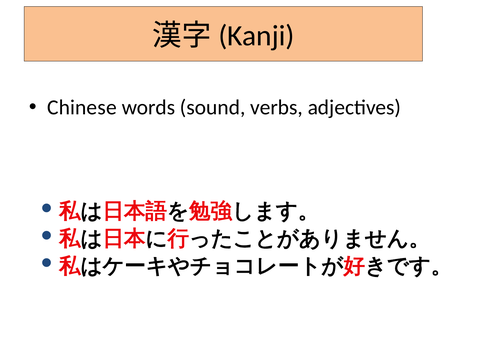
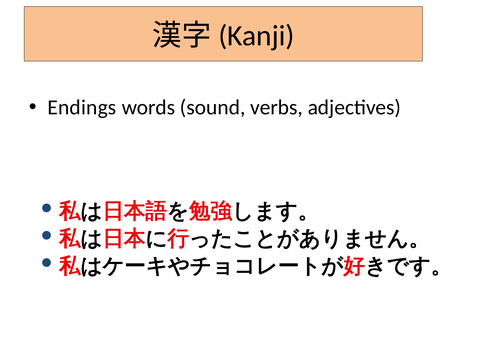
Chinese: Chinese -> Endings
